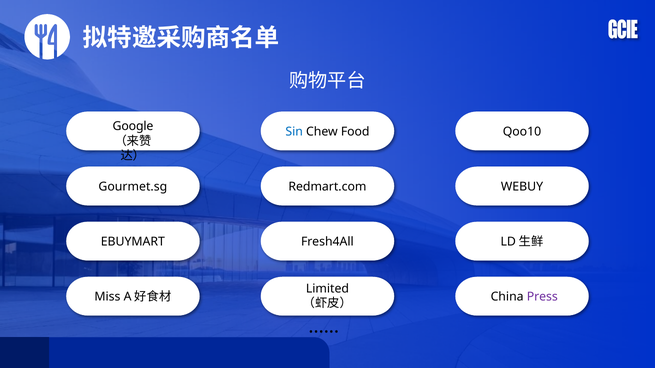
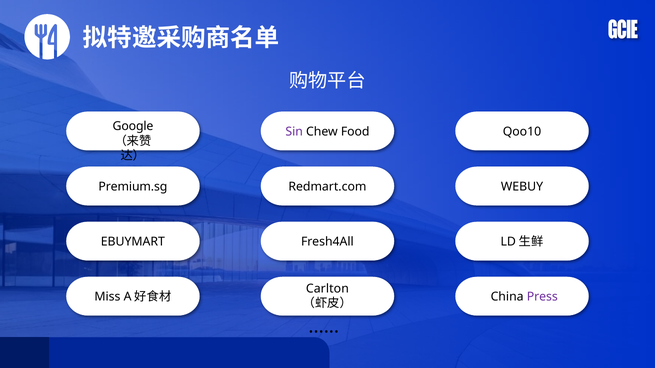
Sin colour: blue -> purple
Gourmet.sg: Gourmet.sg -> Premium.sg
Limited: Limited -> Carlton
